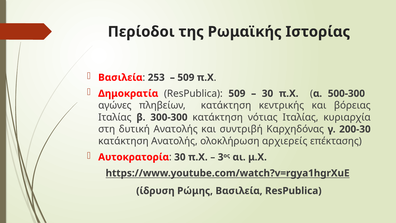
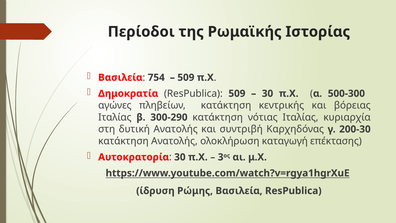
253: 253 -> 754
300-300: 300-300 -> 300-290
αρχιερείς: αρχιερείς -> καταγωγή
